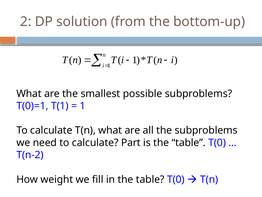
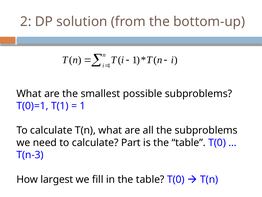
T(n-2: T(n-2 -> T(n-3
weight: weight -> largest
